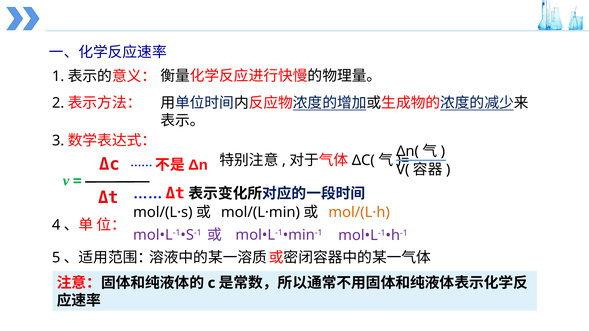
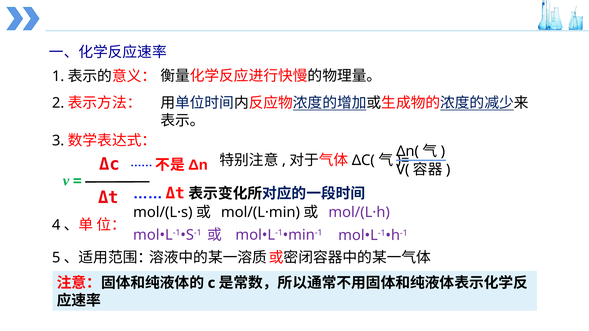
mol/(L·h colour: orange -> purple
